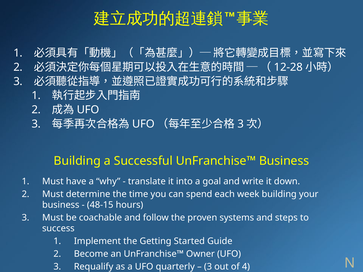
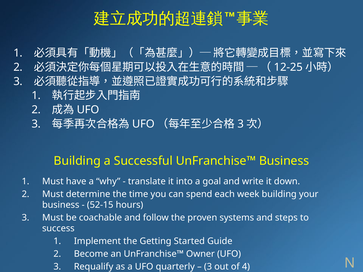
12-28: 12-28 -> 12-25
48-15: 48-15 -> 52-15
